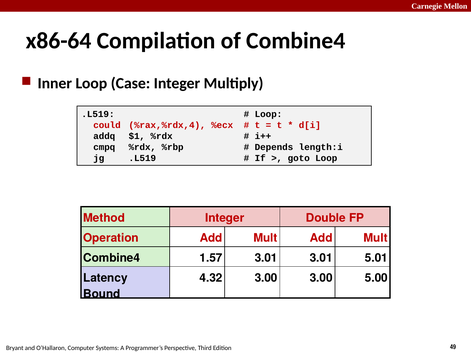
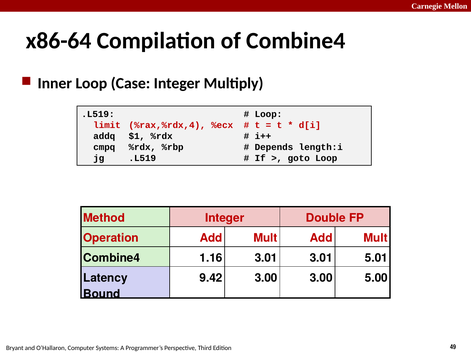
could: could -> limit
1.57: 1.57 -> 1.16
4.32: 4.32 -> 9.42
